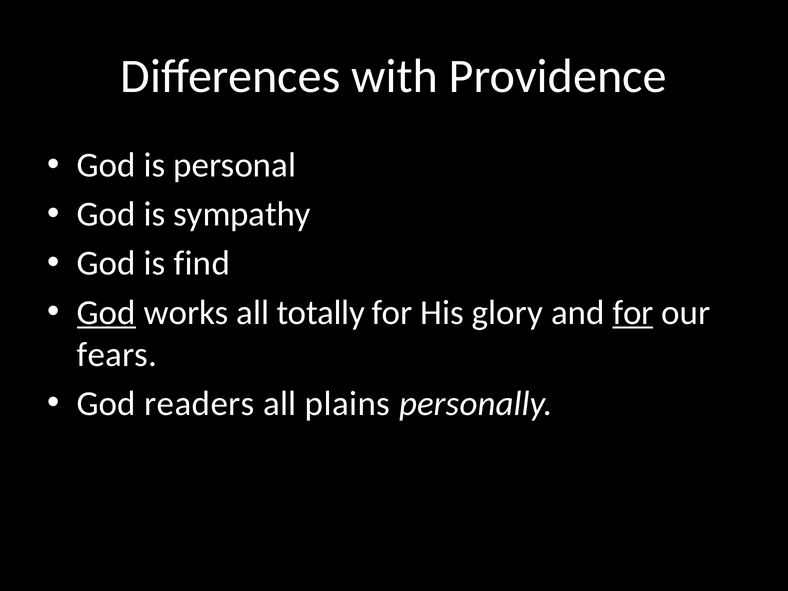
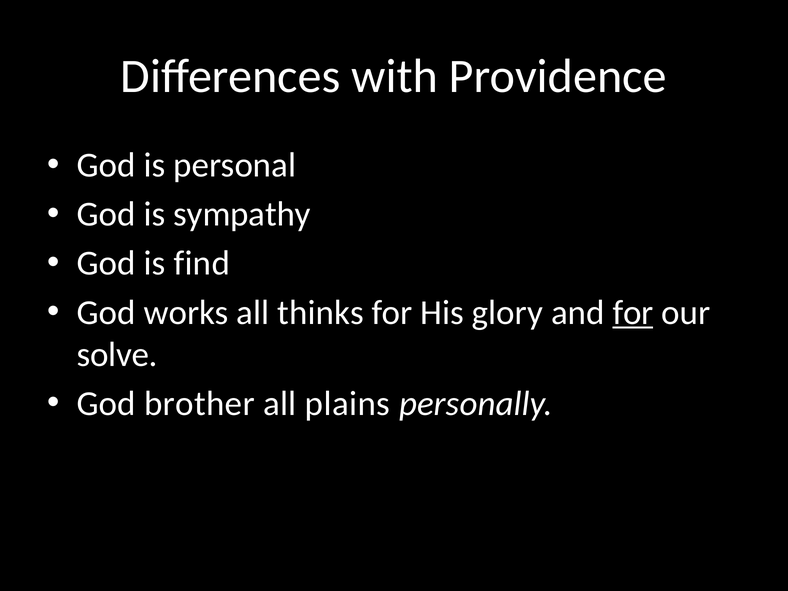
God at (106, 312) underline: present -> none
totally: totally -> thinks
fears: fears -> solve
readers: readers -> brother
